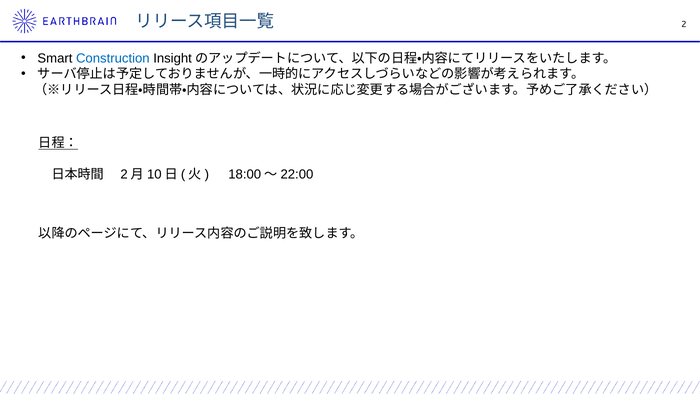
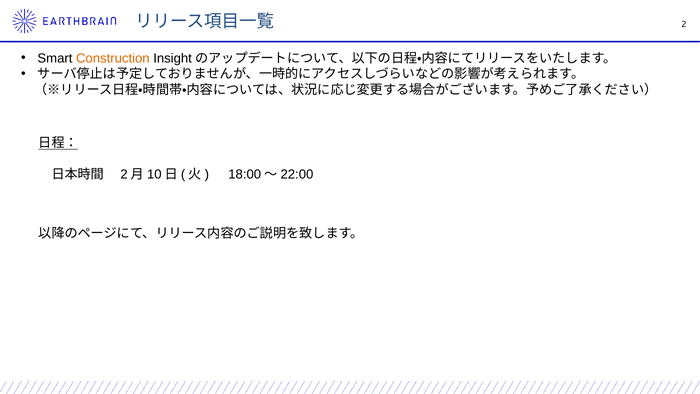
Construction colour: blue -> orange
